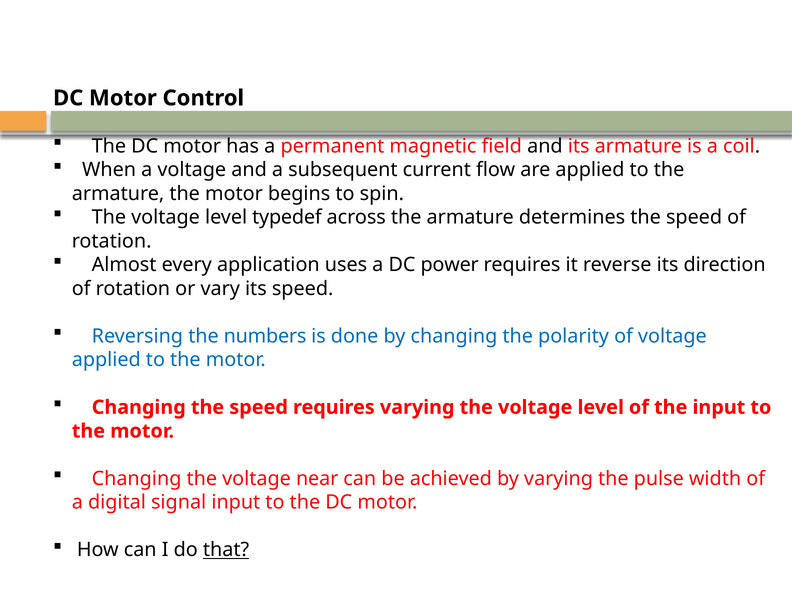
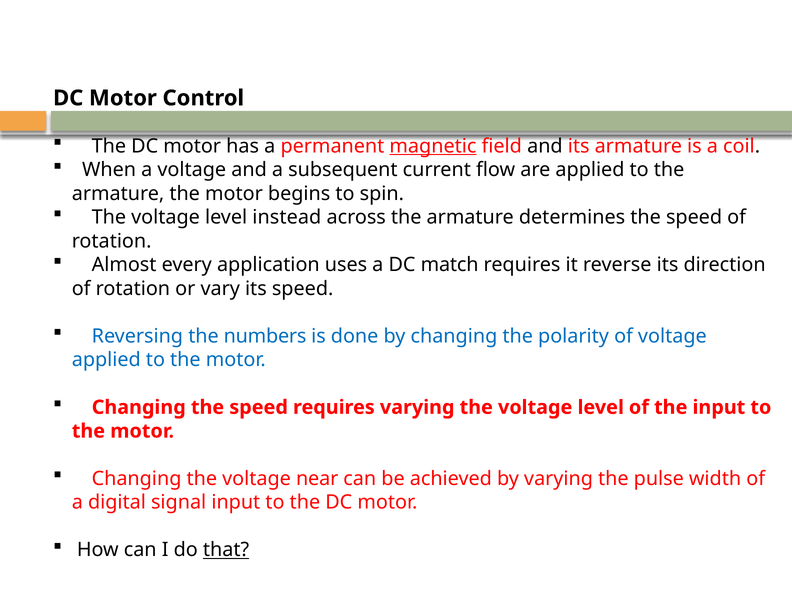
magnetic underline: none -> present
typedef: typedef -> instead
power: power -> match
